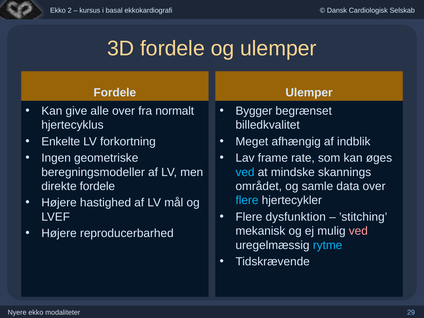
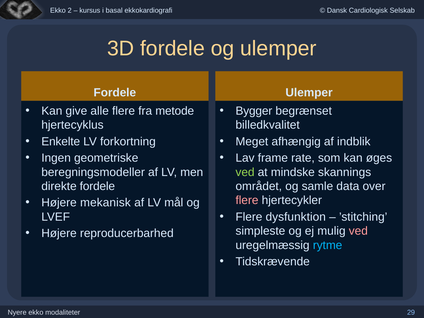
alle over: over -> flere
normalt: normalt -> metode
ved at (245, 172) colour: light blue -> light green
flere at (247, 200) colour: light blue -> pink
hastighed: hastighed -> mekanisk
mekanisk: mekanisk -> simpleste
